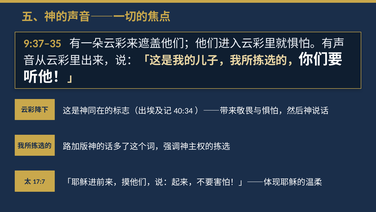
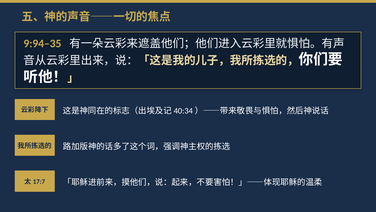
9:37–35: 9:37–35 -> 9:94–35
